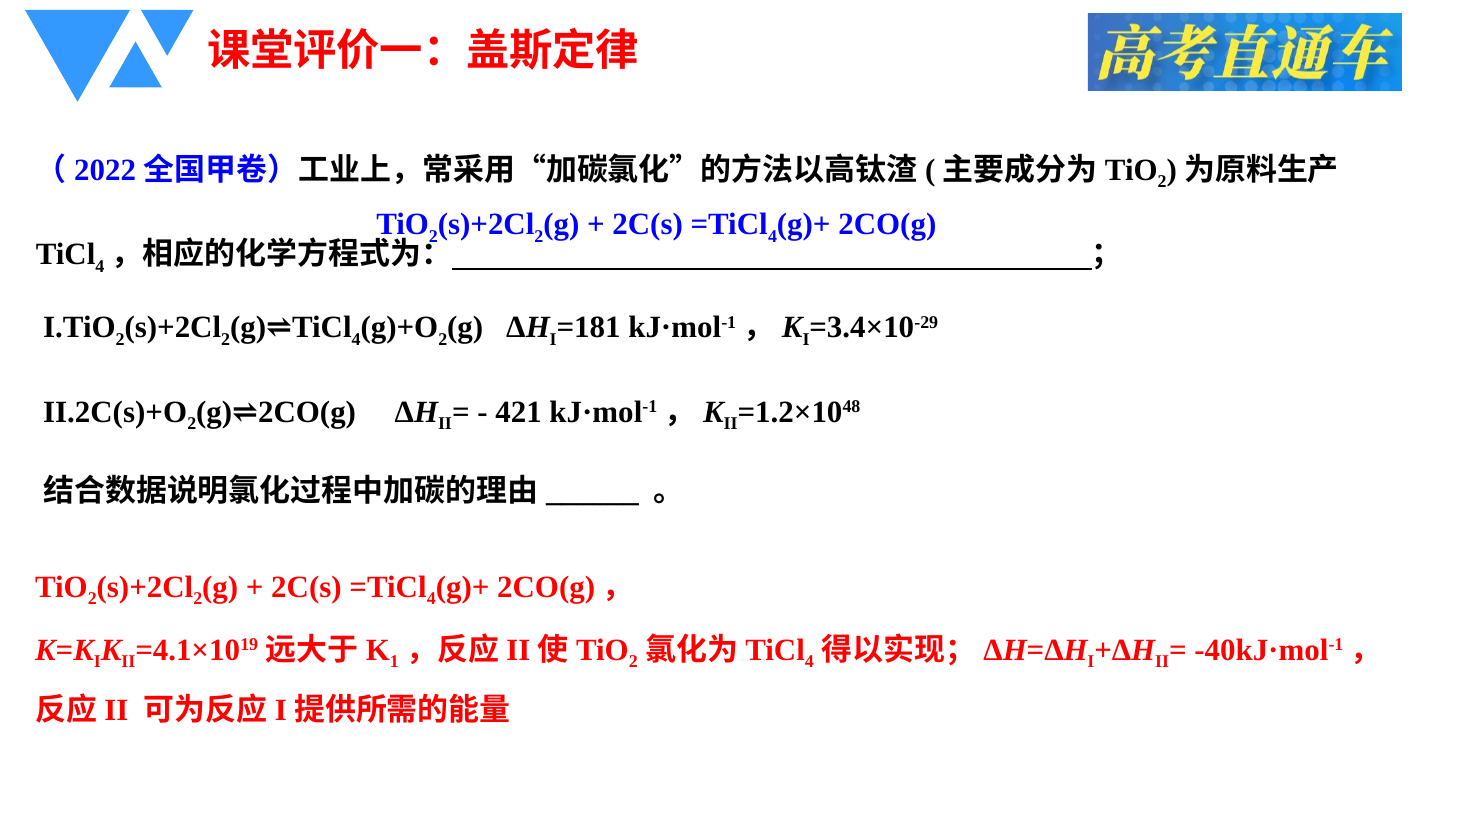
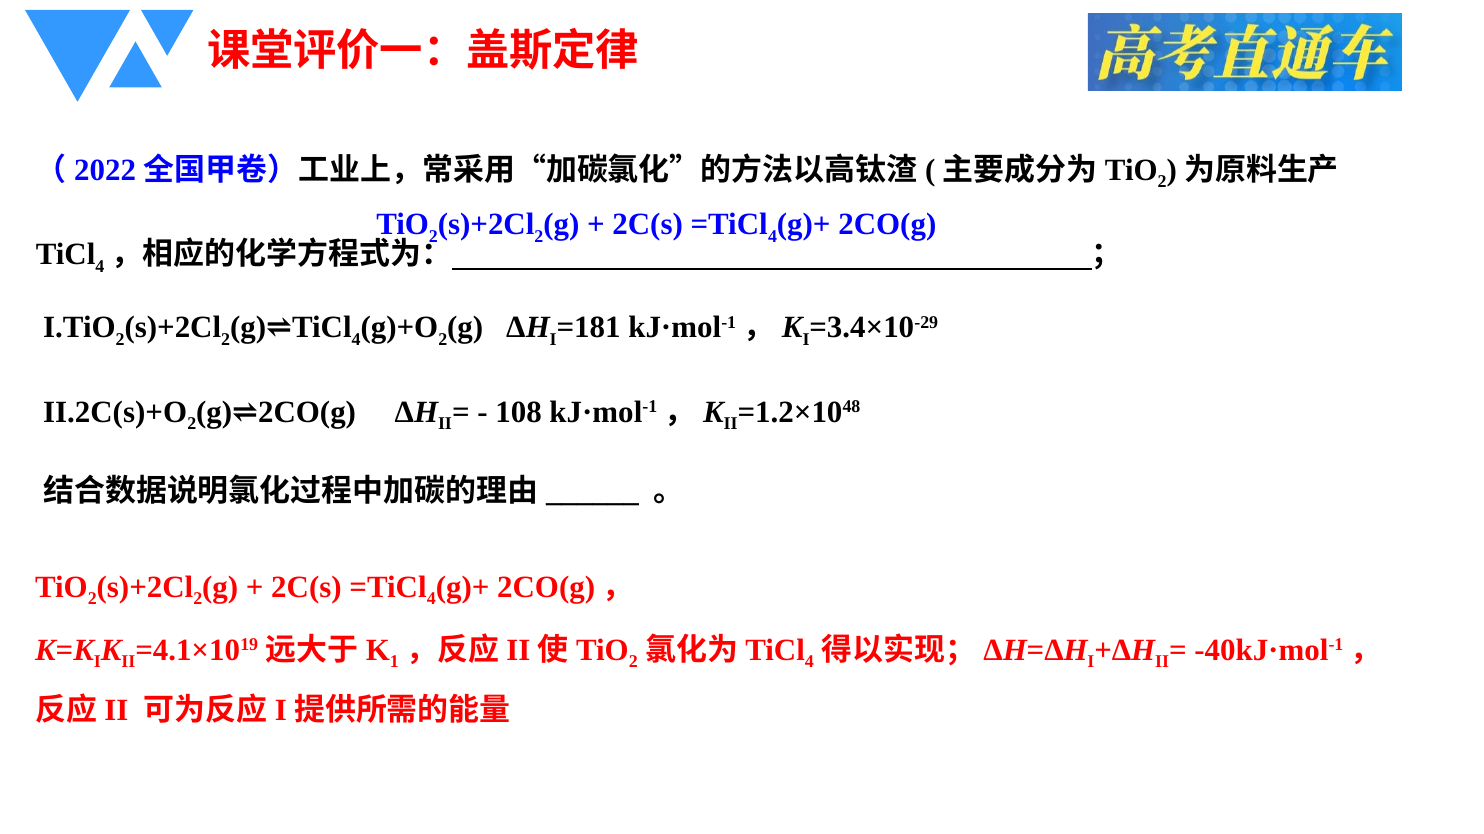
421: 421 -> 108
